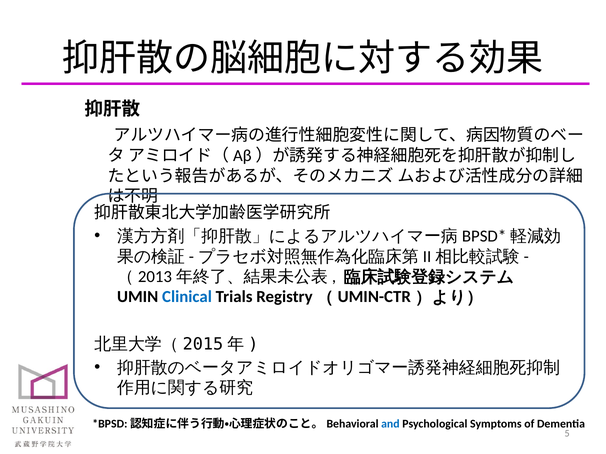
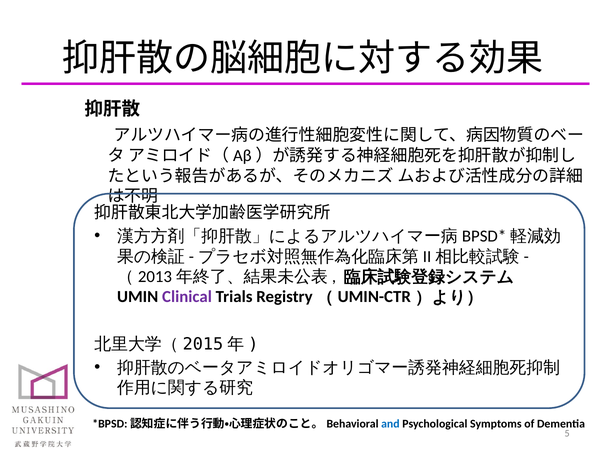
Clinical colour: blue -> purple
